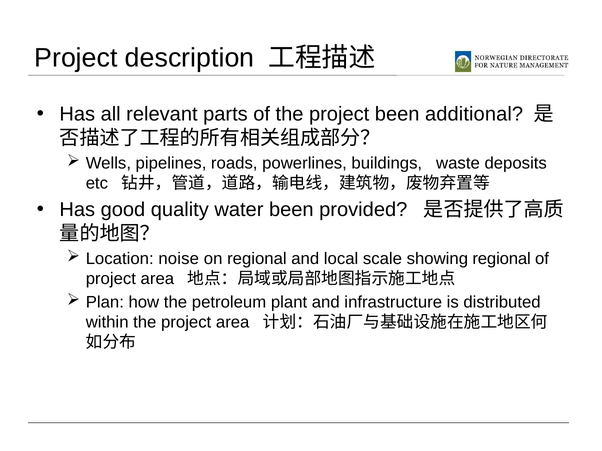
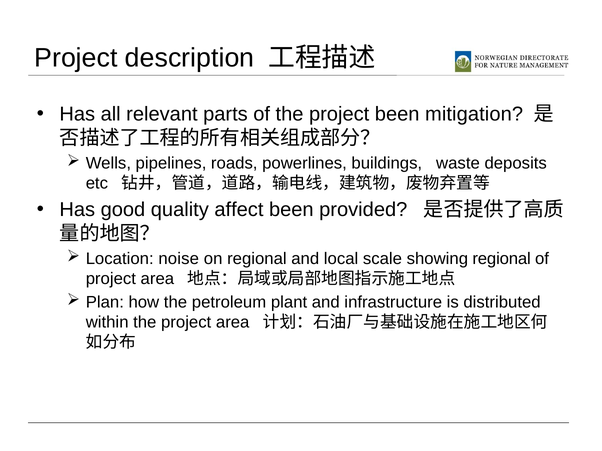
additional: additional -> mitigation
water: water -> affect
